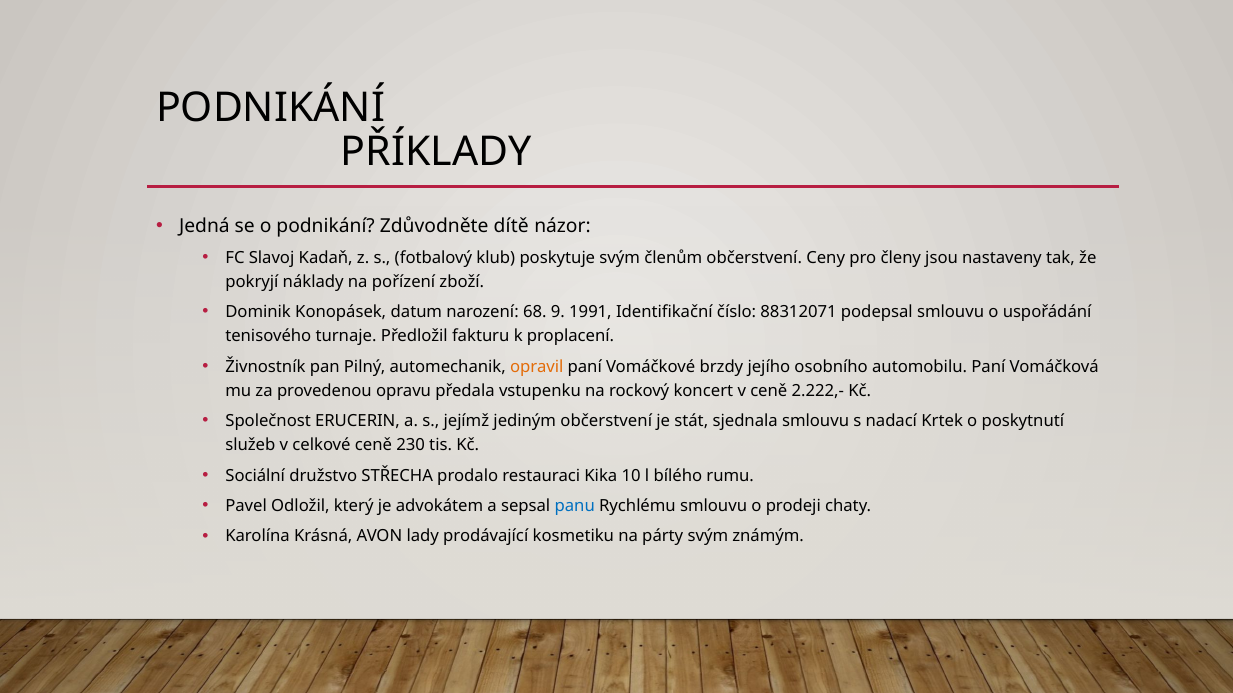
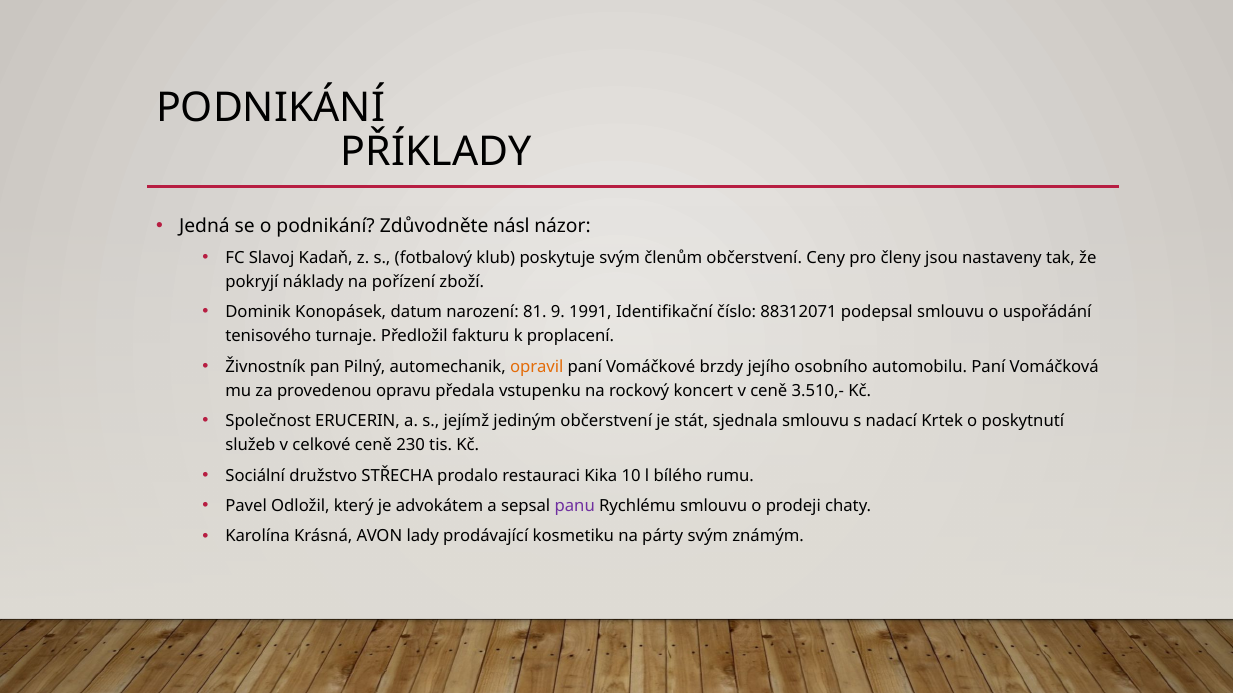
dítě: dítě -> násl
68: 68 -> 81
2.222,-: 2.222,- -> 3.510,-
panu colour: blue -> purple
